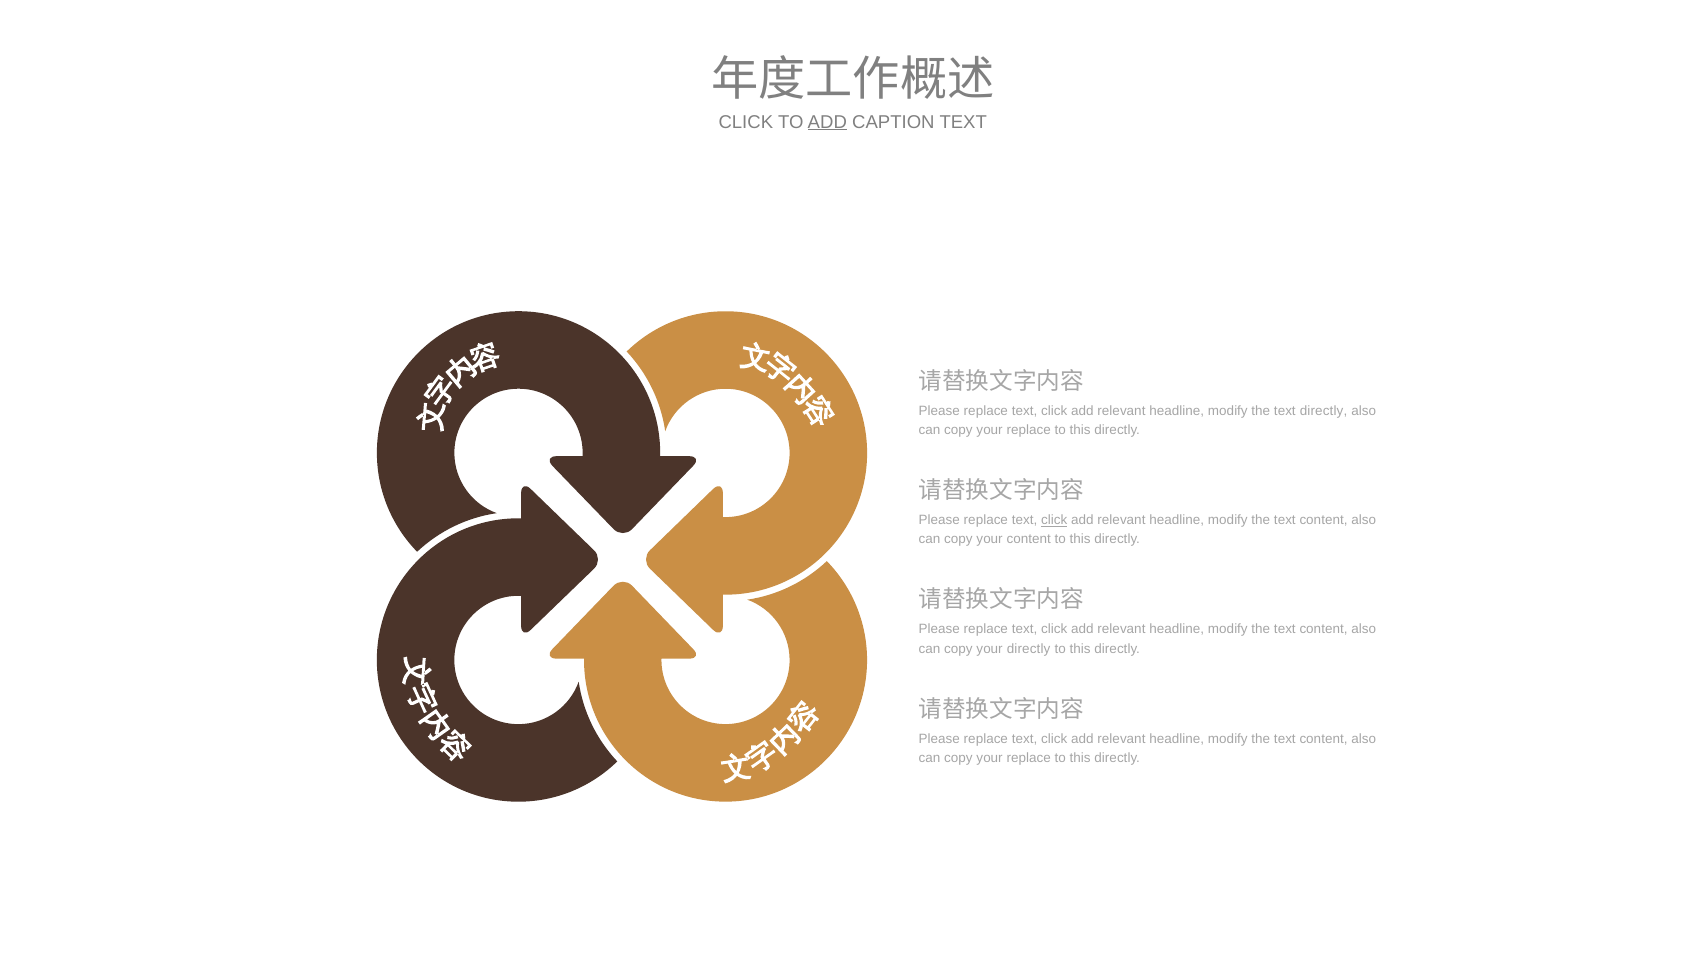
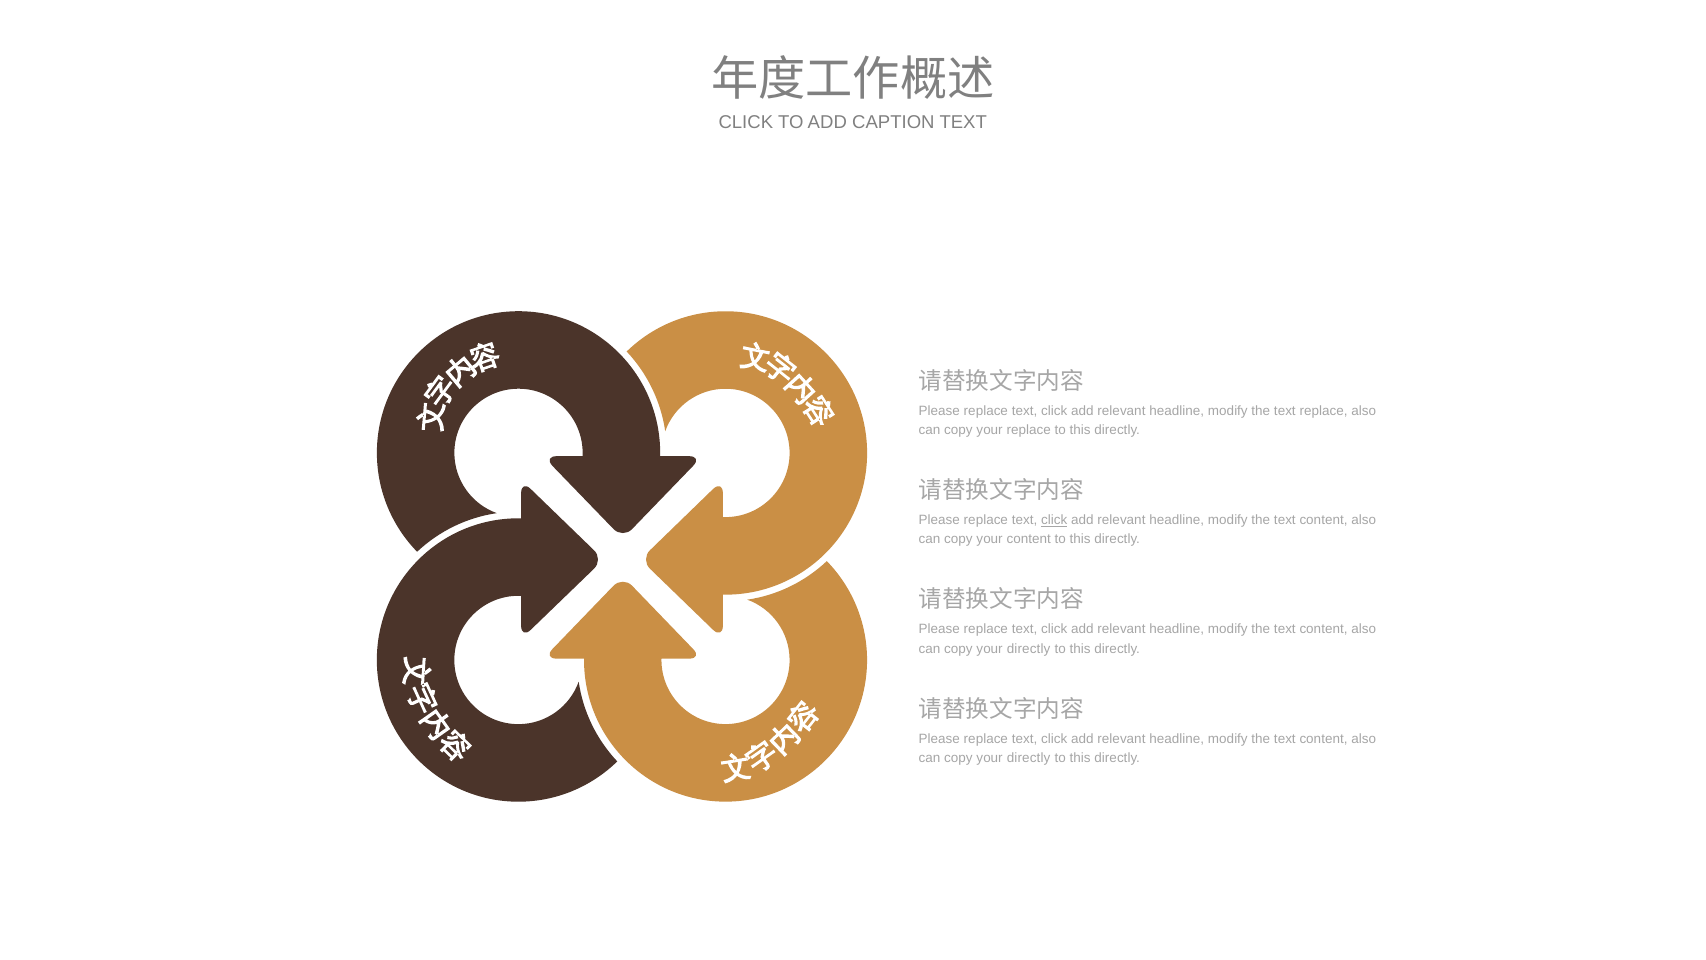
ADD at (827, 122) underline: present -> none
text directly: directly -> replace
replace at (1029, 758): replace -> directly
